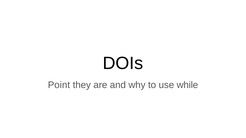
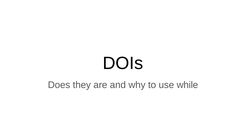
Point: Point -> Does
